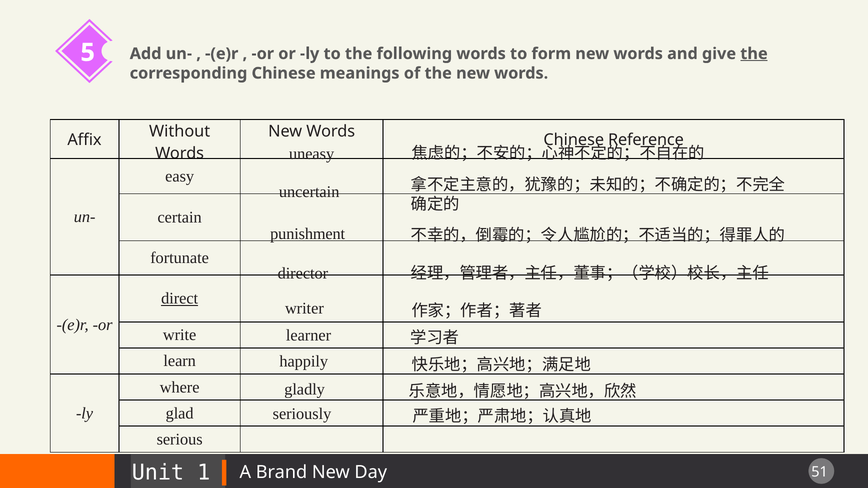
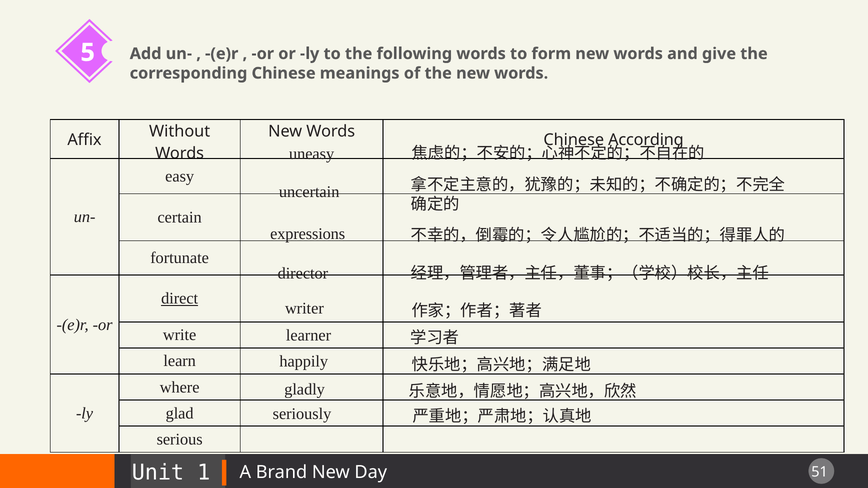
the at (754, 54) underline: present -> none
Reference: Reference -> According
punishment: punishment -> expressions
